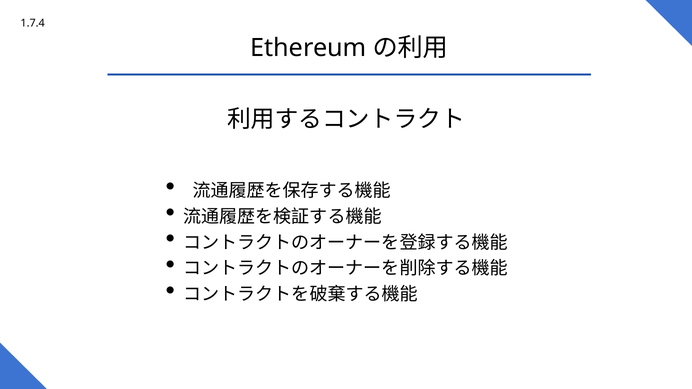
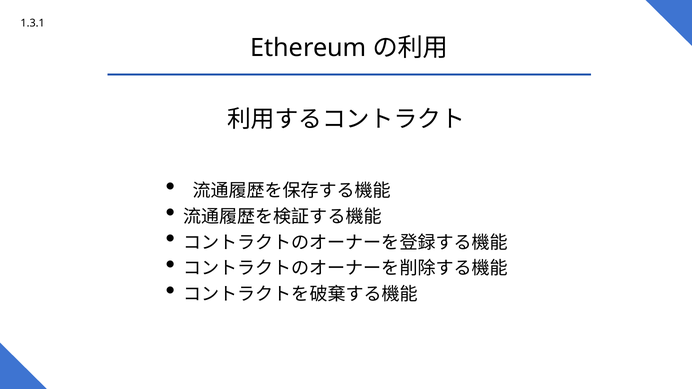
1.7.4: 1.7.4 -> 1.3.1
